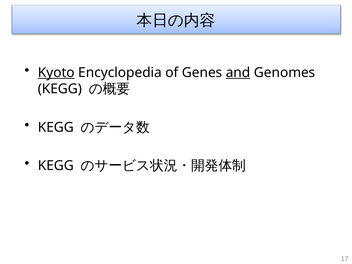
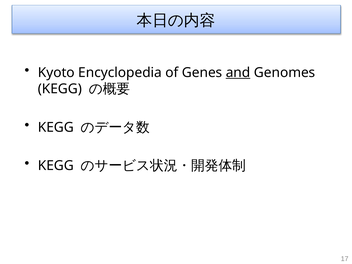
Kyoto underline: present -> none
